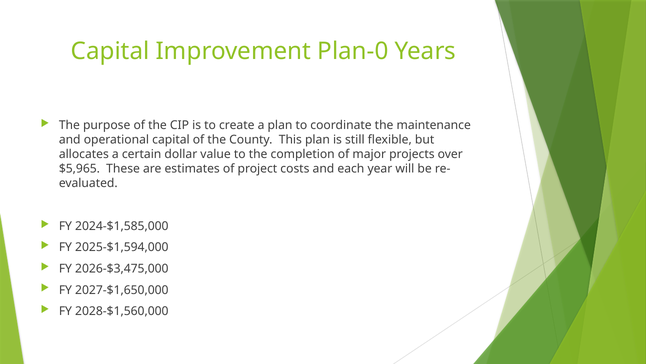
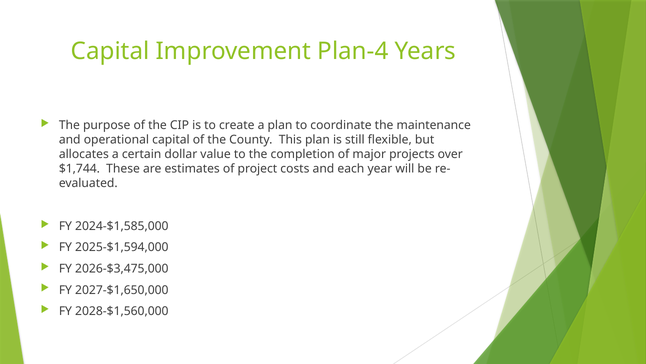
Plan-0: Plan-0 -> Plan-4
$5,965: $5,965 -> $1,744
